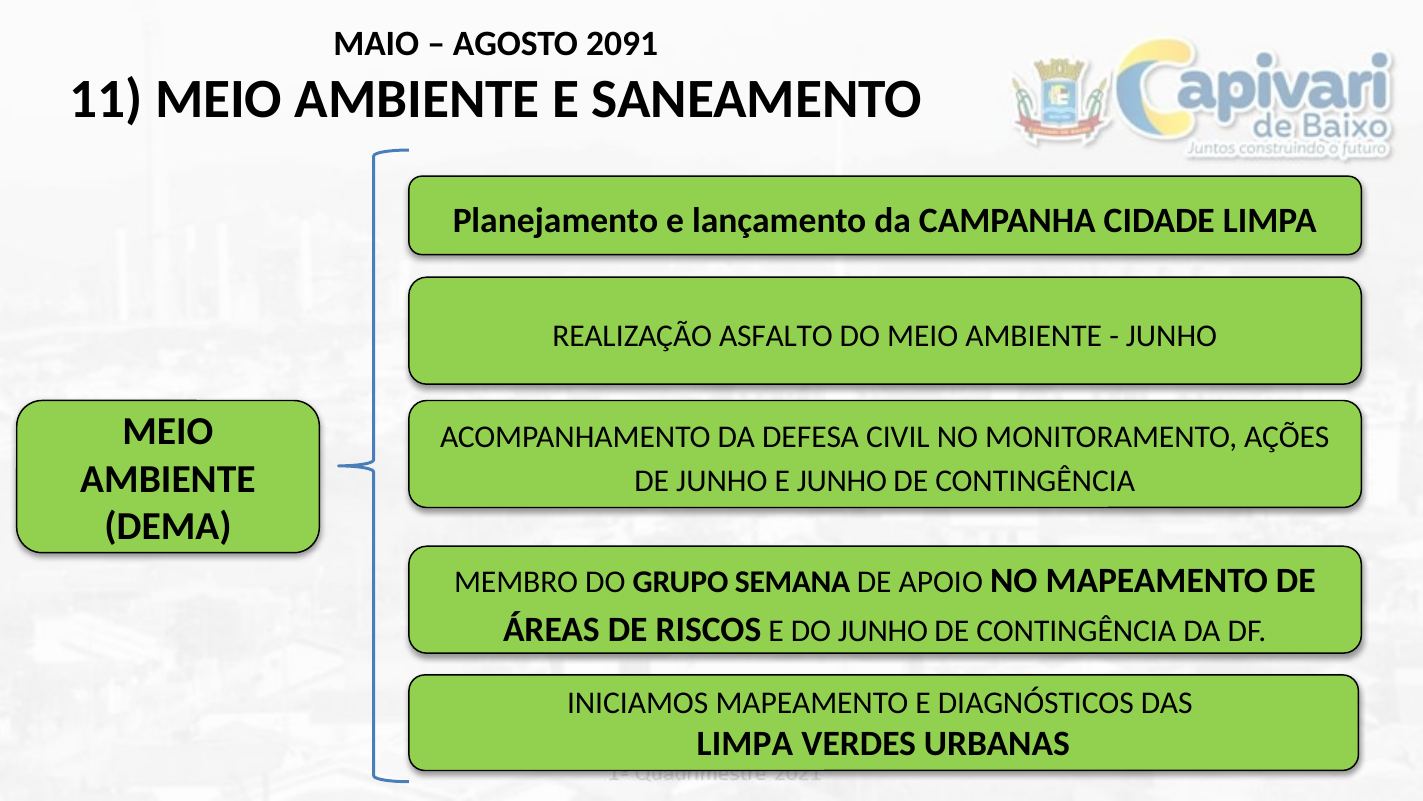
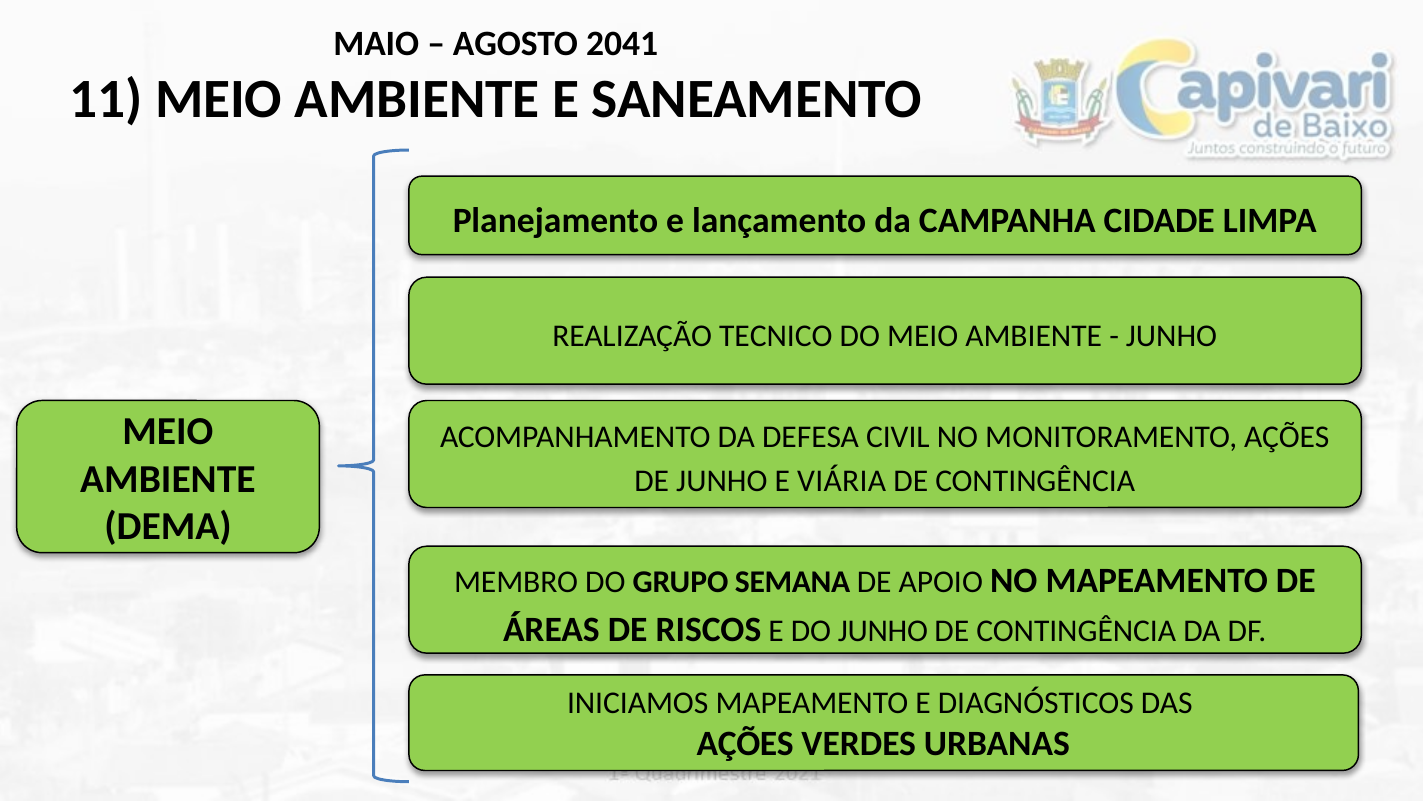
2091: 2091 -> 2041
ASFALTO: ASFALTO -> TECNICO
E JUNHO: JUNHO -> VIÁRIA
LIMPA at (745, 744): LIMPA -> AÇÕES
